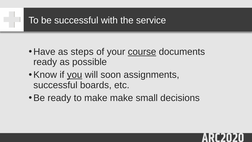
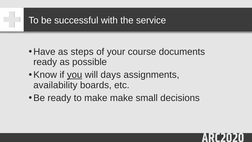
course underline: present -> none
soon: soon -> days
successful at (55, 85): successful -> availability
